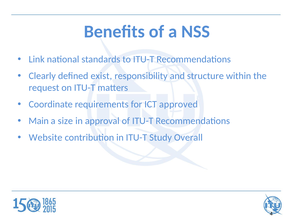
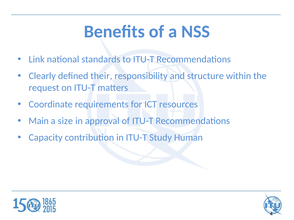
exist: exist -> their
approved: approved -> resources
Website: Website -> Capacity
Overall: Overall -> Human
